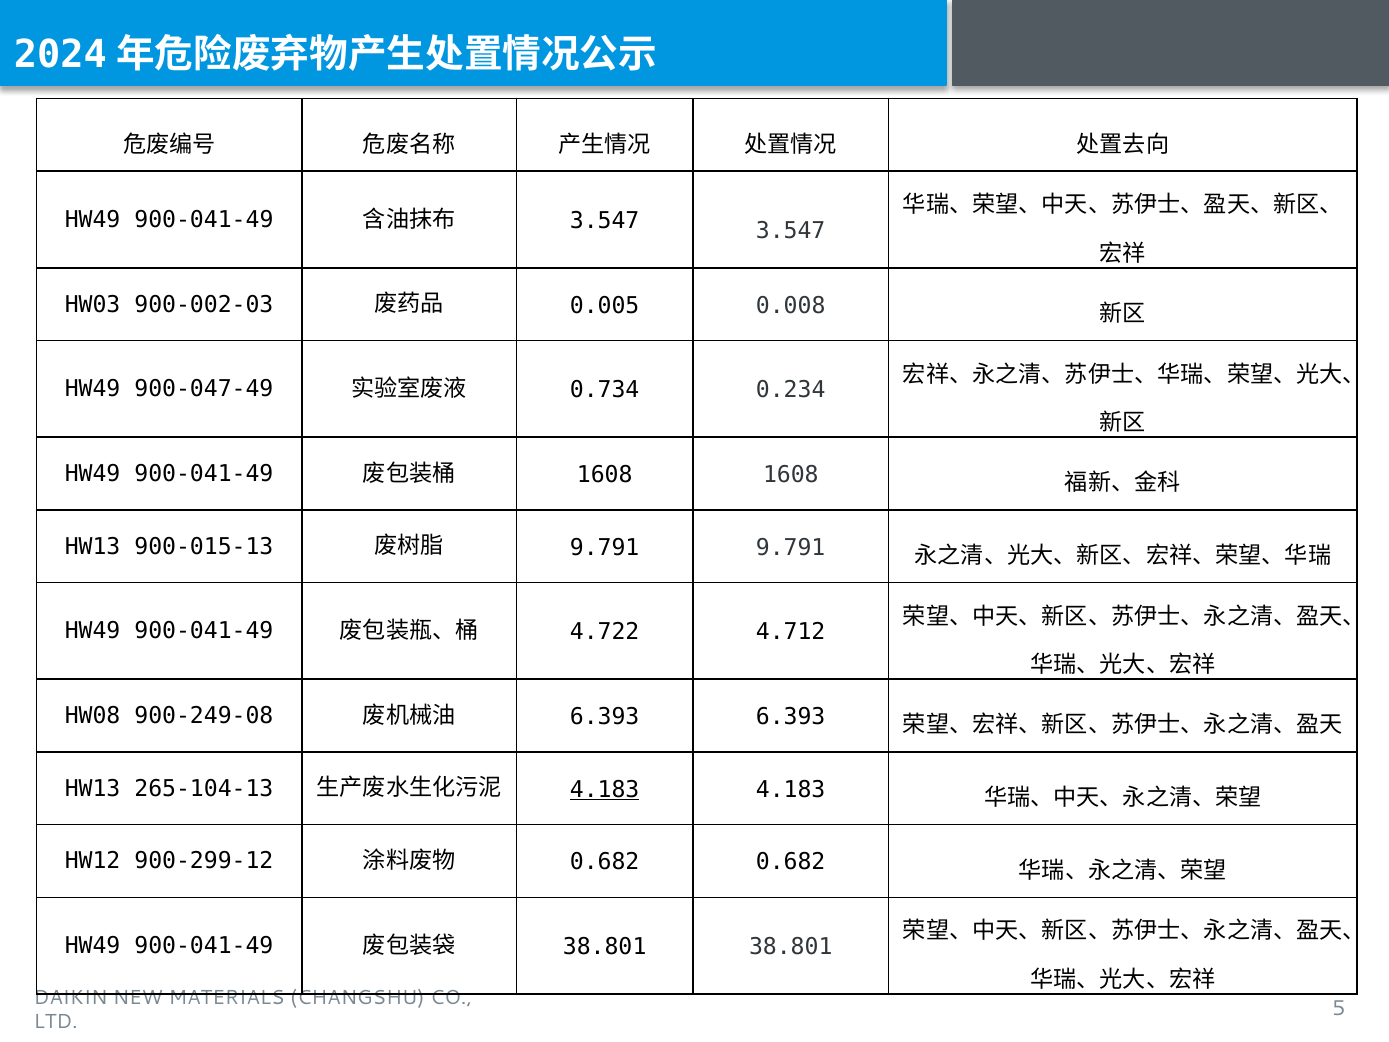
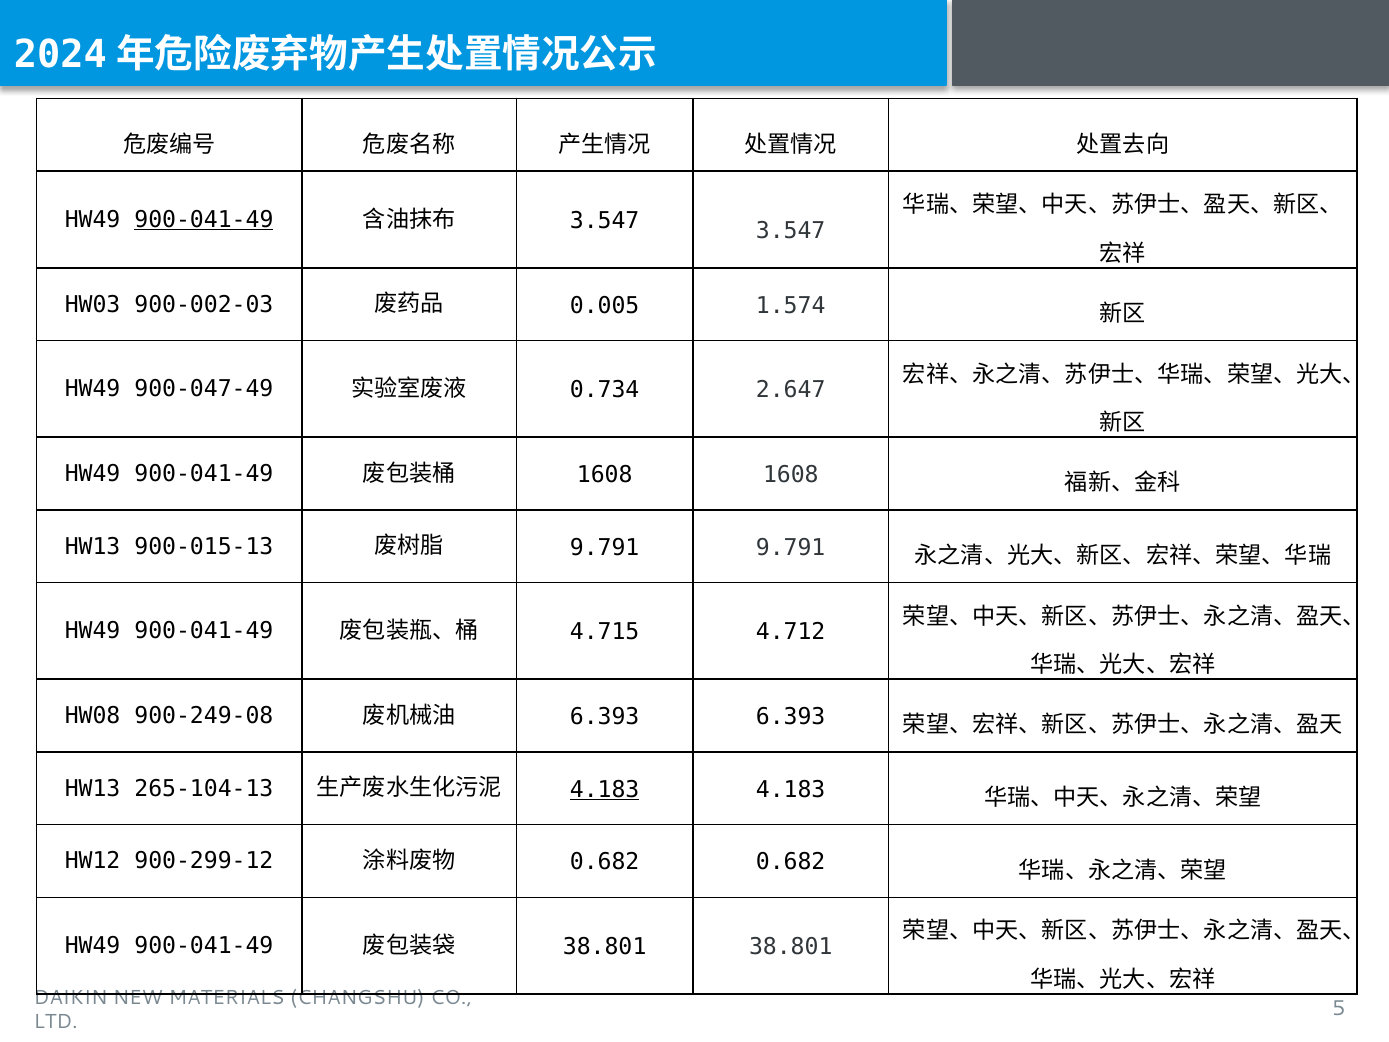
900-041-49 at (204, 220) underline: none -> present
0.008: 0.008 -> 1.574
0.234: 0.234 -> 2.647
4.722: 4.722 -> 4.715
